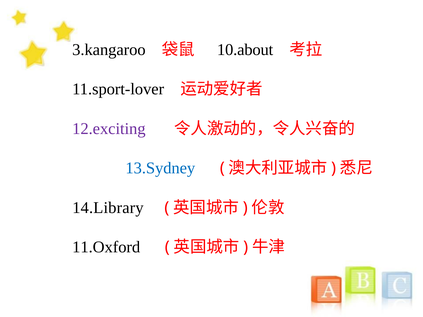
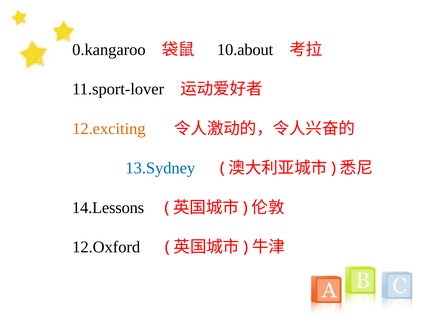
3.kangaroo: 3.kangaroo -> 0.kangaroo
12.exciting colour: purple -> orange
14.Library: 14.Library -> 14.Lessons
11.Oxford: 11.Oxford -> 12.Oxford
